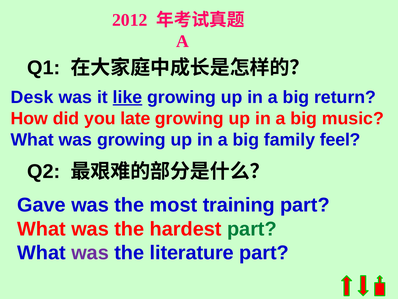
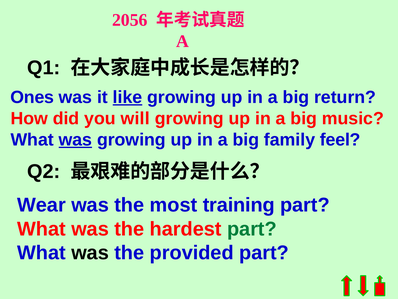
2012: 2012 -> 2056
Desk: Desk -> Ones
late: late -> will
was at (75, 140) underline: none -> present
Gave: Gave -> Wear
was at (90, 252) colour: purple -> black
literature: literature -> provided
